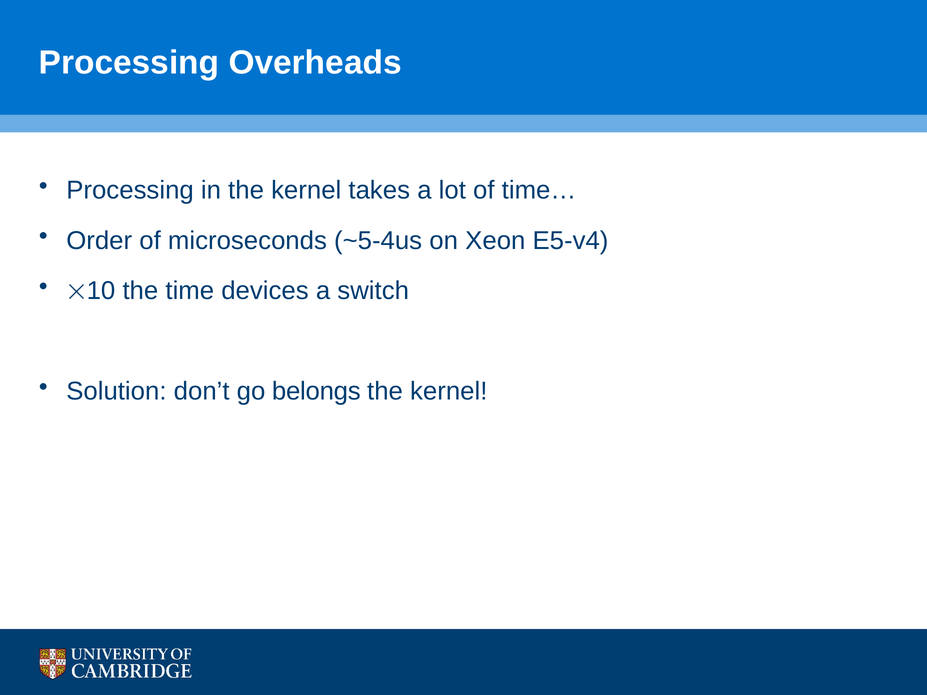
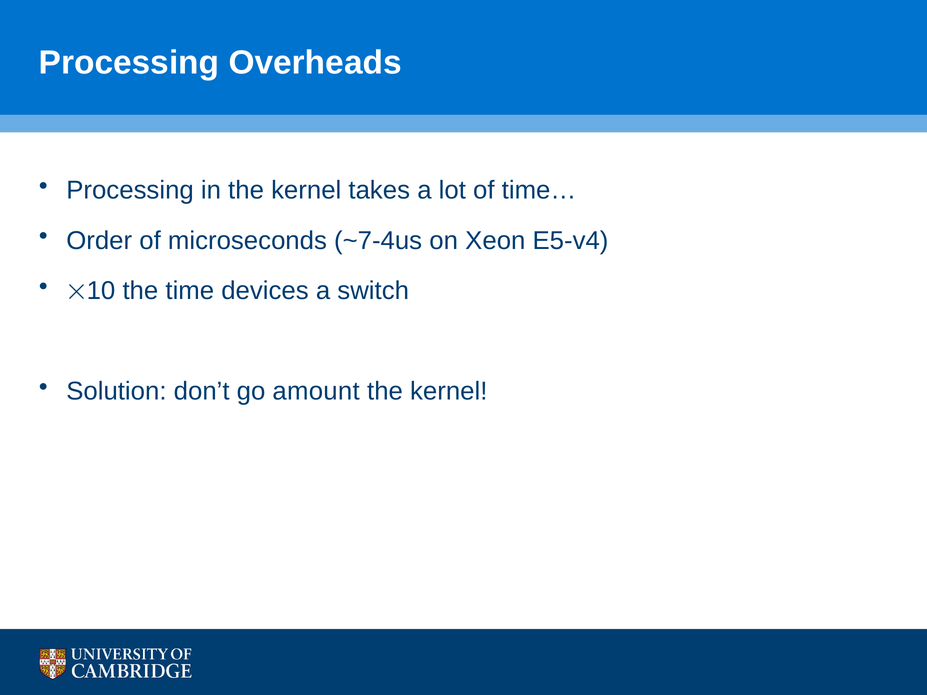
~5-4us: ~5-4us -> ~7-4us
belongs: belongs -> amount
